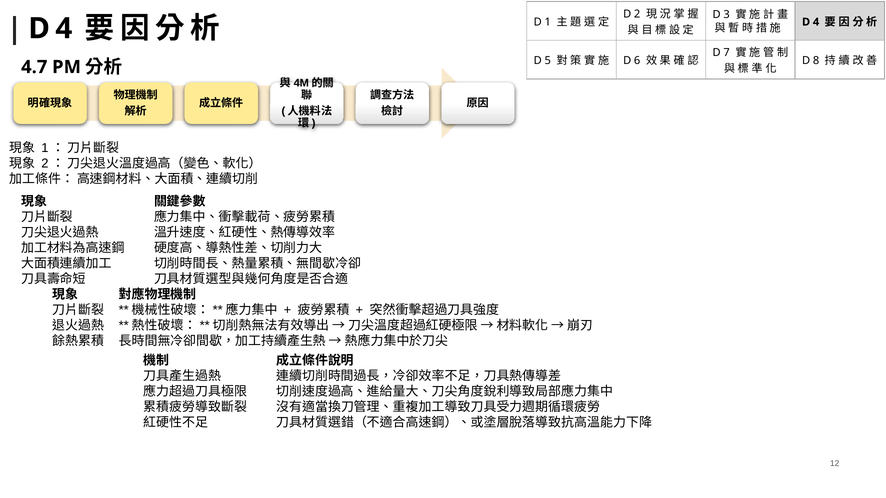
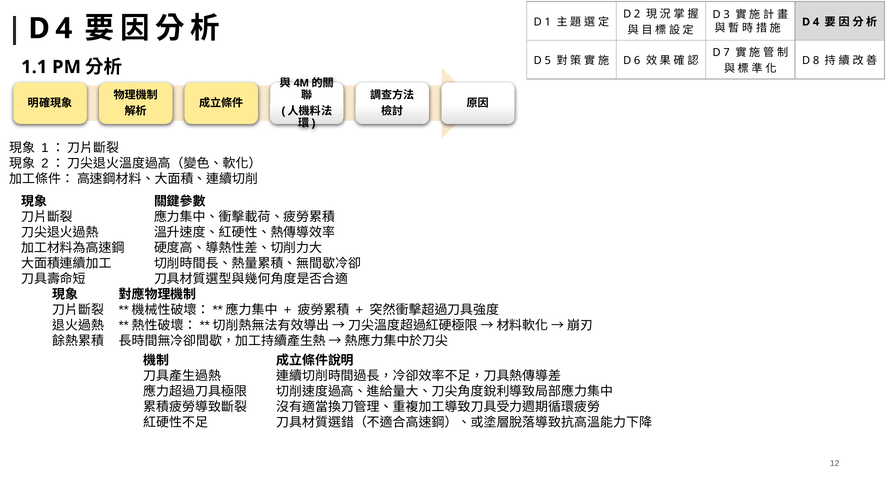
4.7: 4.7 -> 1.1
